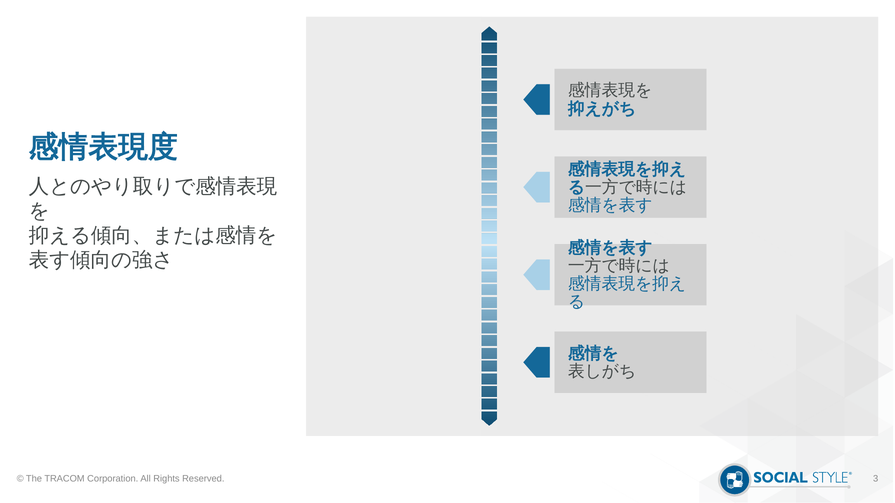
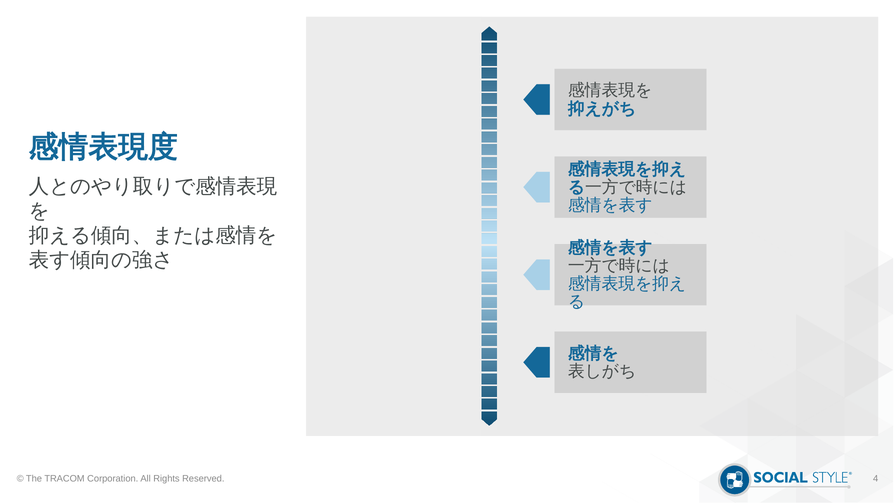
3: 3 -> 4
